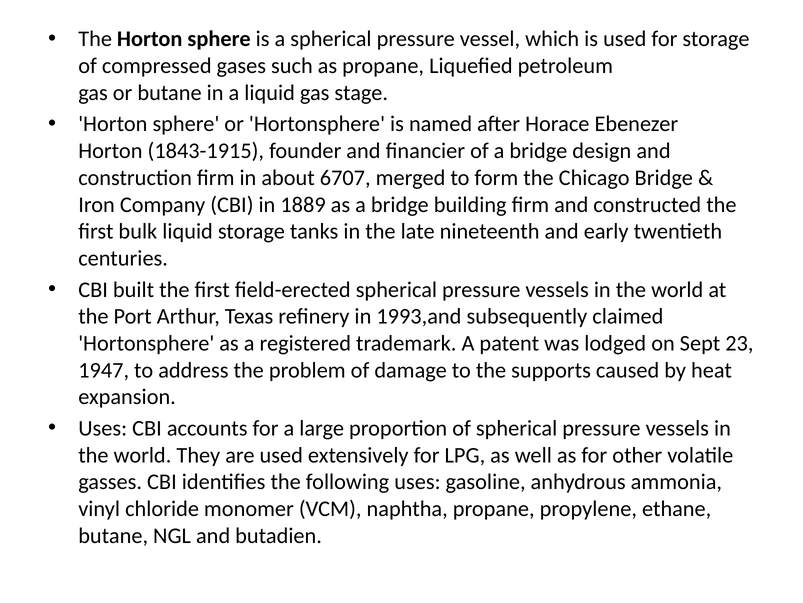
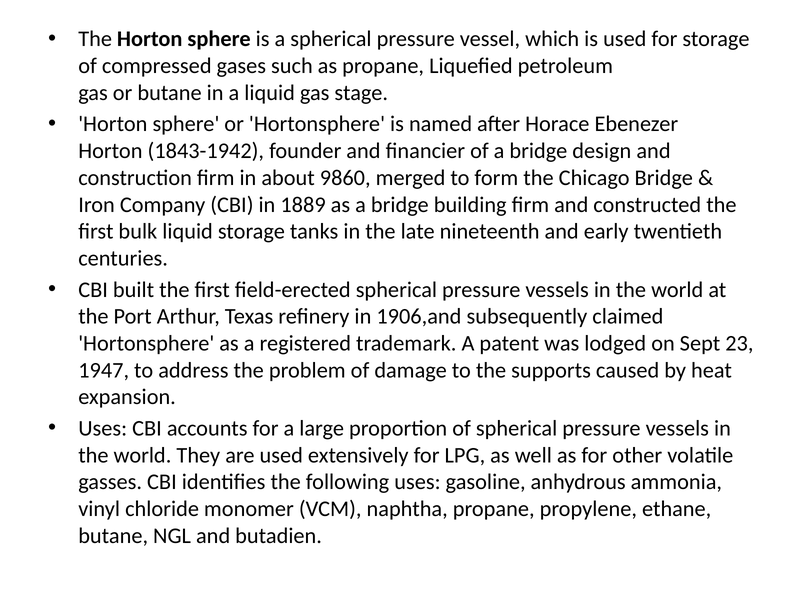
1843-1915: 1843-1915 -> 1843-1942
6707: 6707 -> 9860
1993,and: 1993,and -> 1906,and
